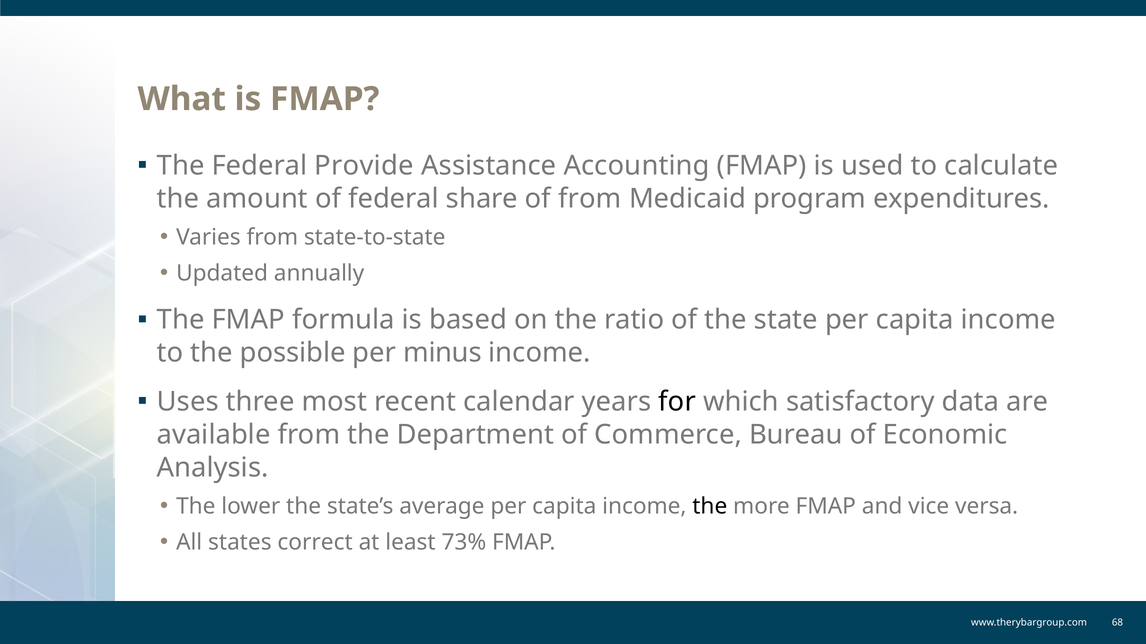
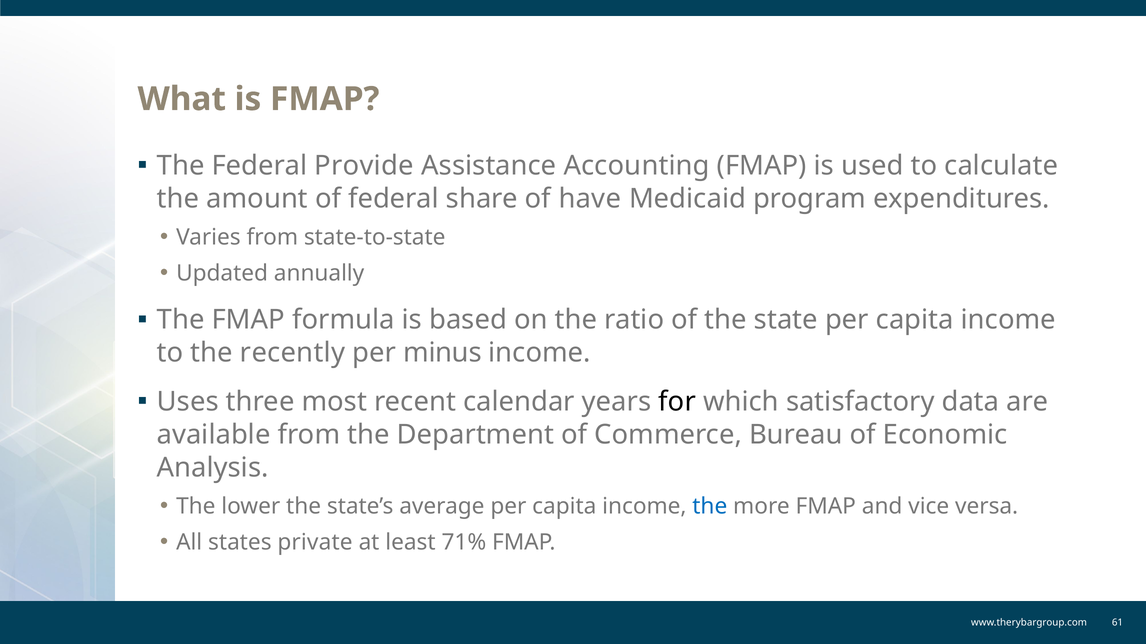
of from: from -> have
possible: possible -> recently
the at (710, 507) colour: black -> blue
correct: correct -> private
73%: 73% -> 71%
68: 68 -> 61
